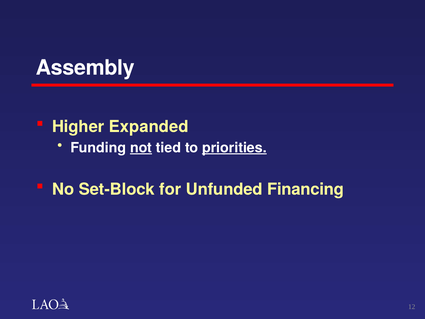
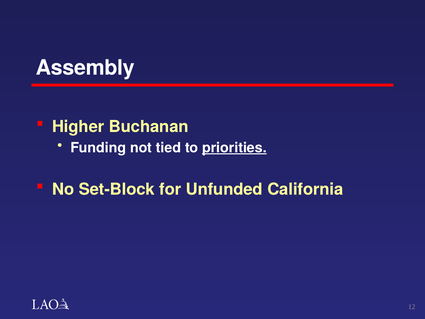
Expanded: Expanded -> Buchanan
not underline: present -> none
Financing: Financing -> California
